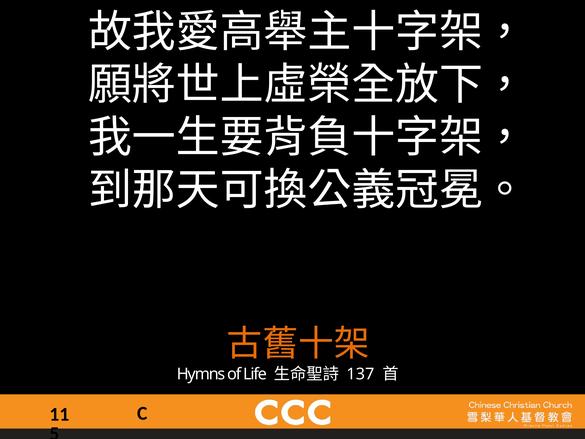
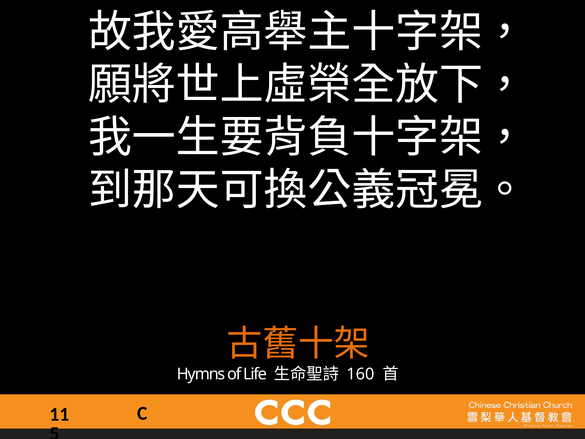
137: 137 -> 160
